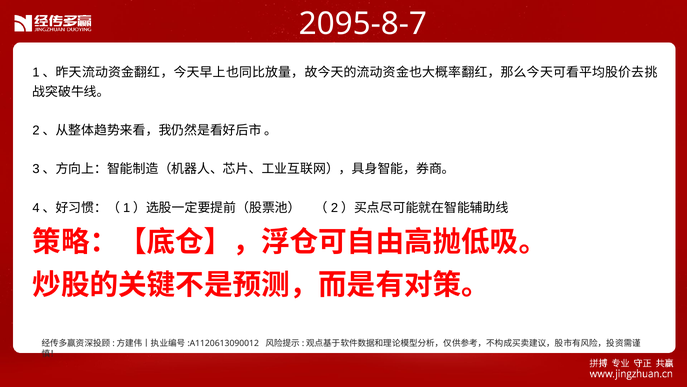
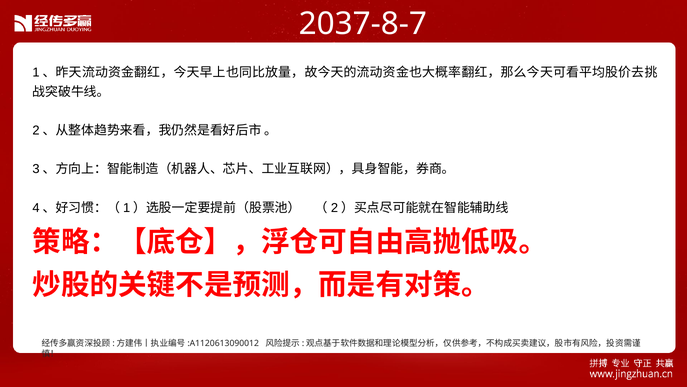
2095-8-7: 2095-8-7 -> 2037-8-7
